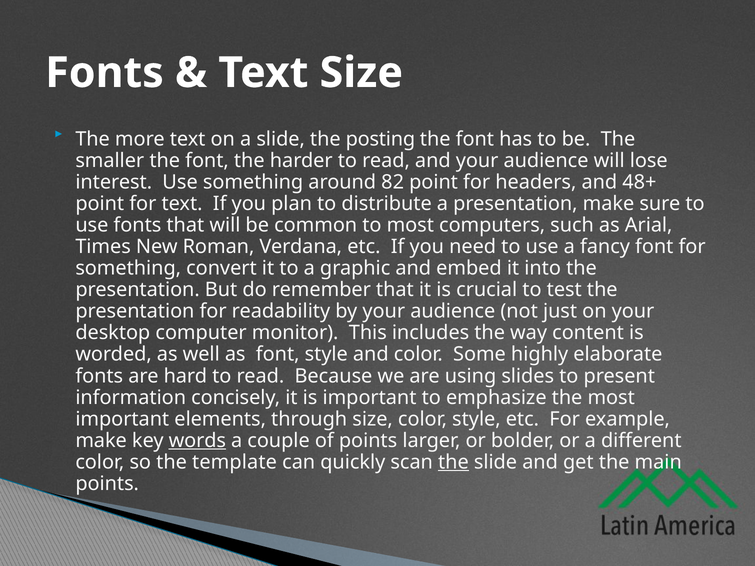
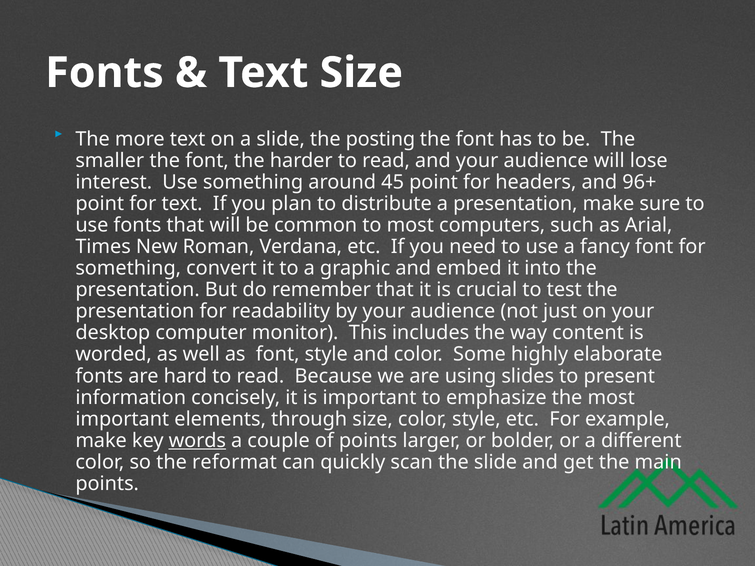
82: 82 -> 45
48+: 48+ -> 96+
template: template -> reformat
the at (453, 462) underline: present -> none
